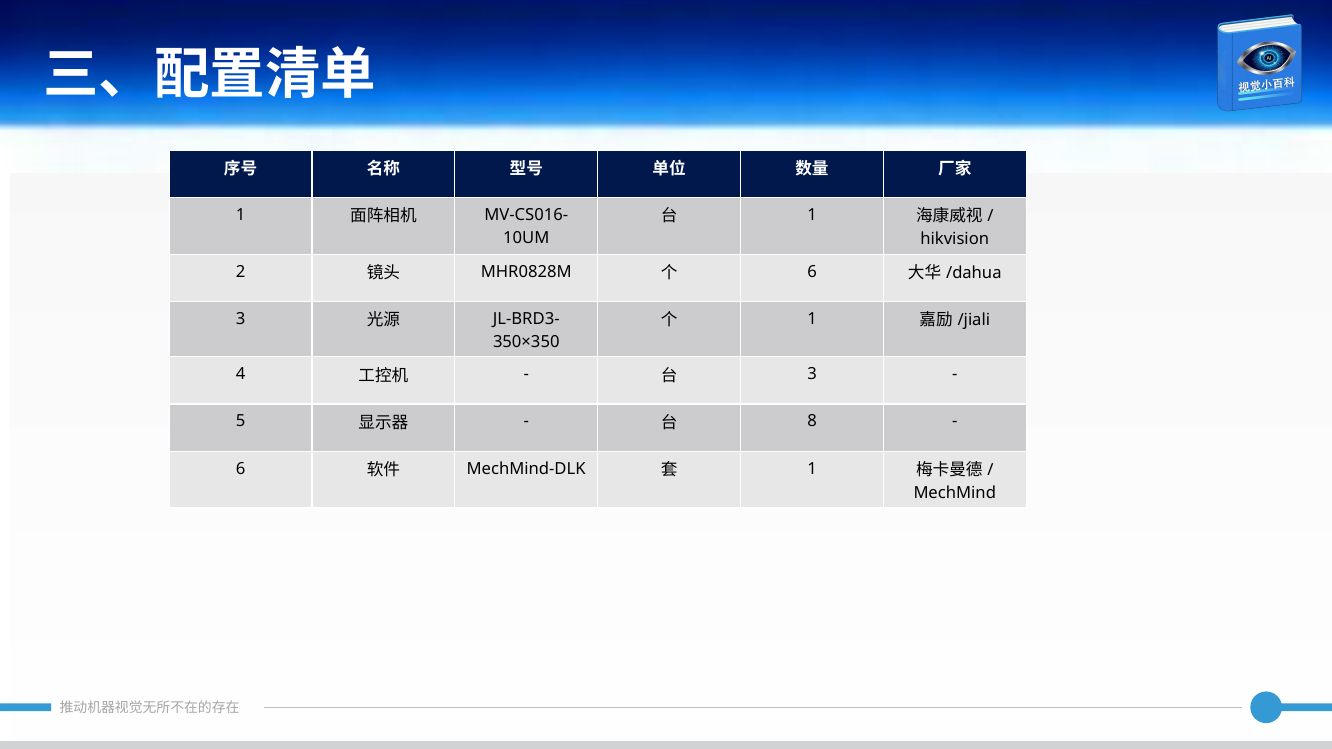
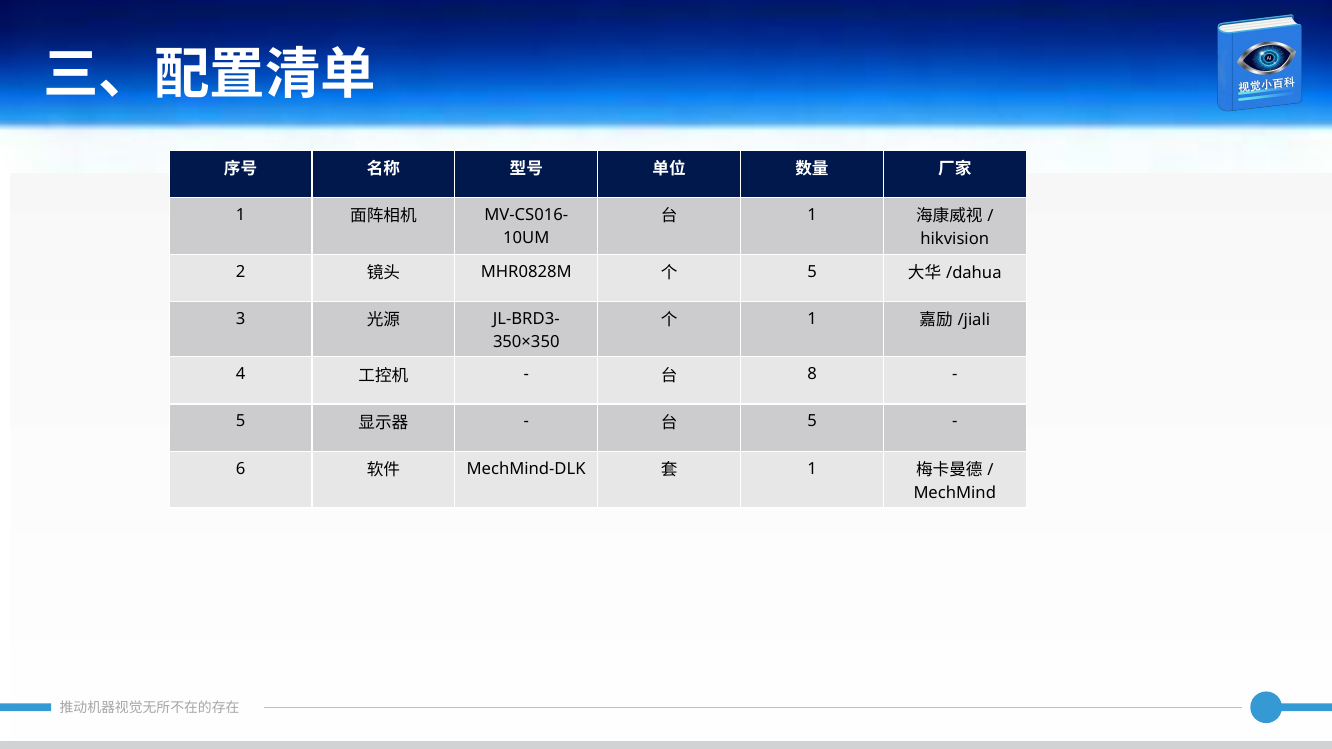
6 at (812, 272): 6 -> 5
3 at (812, 374): 3 -> 8
8 at (812, 422): 8 -> 5
